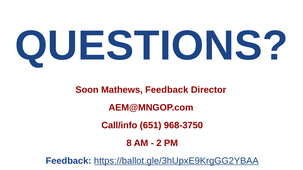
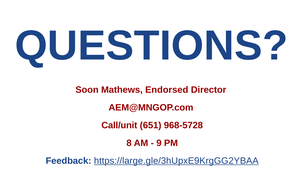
Mathews Feedback: Feedback -> Endorsed
Call/info: Call/info -> Call/unit
968-3750: 968-3750 -> 968-5728
2: 2 -> 9
https://ballot.gle/3hUpxE9KrgGG2YBAA: https://ballot.gle/3hUpxE9KrgGG2YBAA -> https://large.gle/3hUpxE9KrgGG2YBAA
